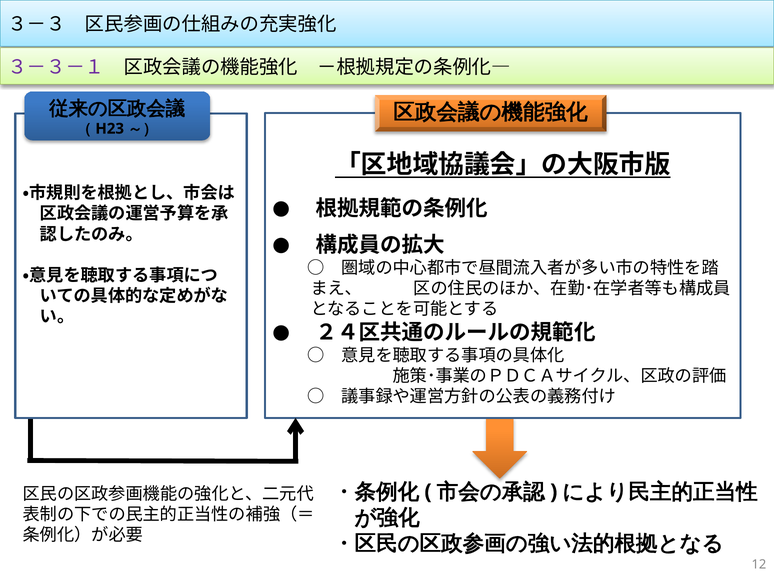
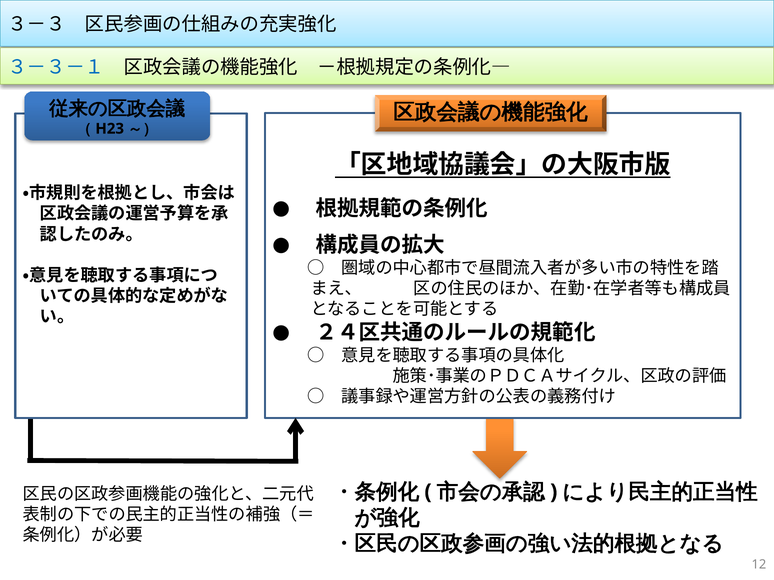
３－３－１ colour: purple -> blue
